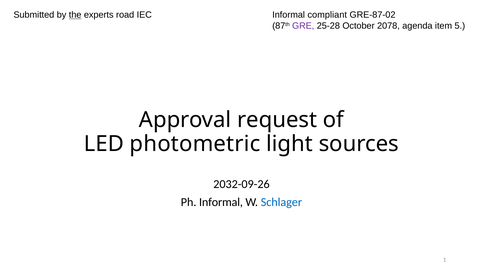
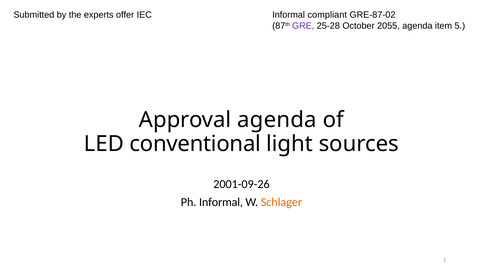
the underline: present -> none
road: road -> offer
2078: 2078 -> 2055
Approval request: request -> agenda
photometric: photometric -> conventional
2032-09-26: 2032-09-26 -> 2001-09-26
Schlager colour: blue -> orange
